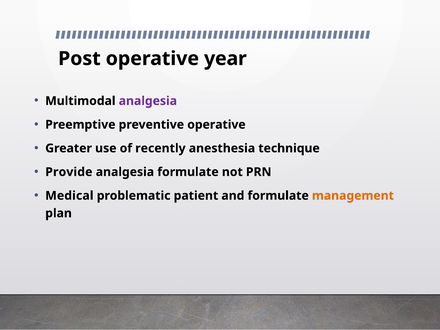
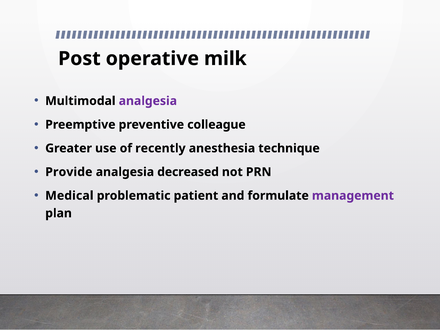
year: year -> milk
preventive operative: operative -> colleague
analgesia formulate: formulate -> decreased
management colour: orange -> purple
